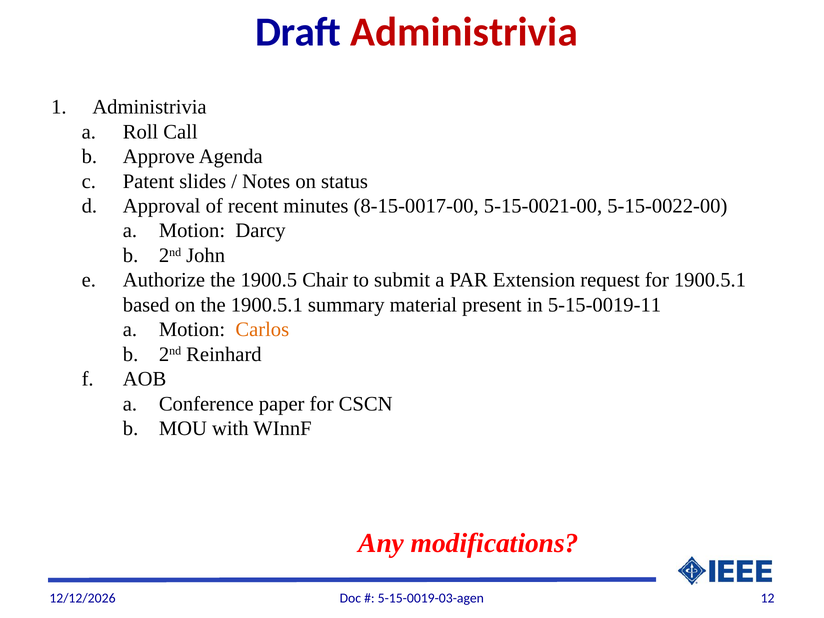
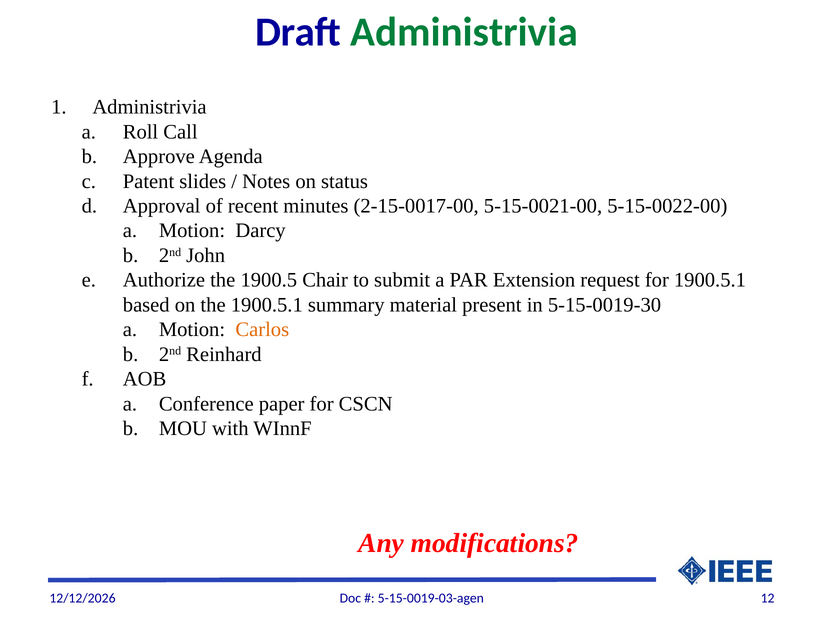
Administrivia at (464, 32) colour: red -> green
8-15-0017-00: 8-15-0017-00 -> 2-15-0017-00
5-15-0019-11: 5-15-0019-11 -> 5-15-0019-30
